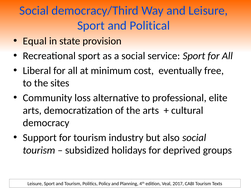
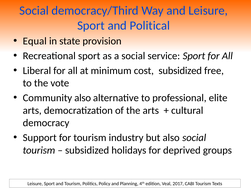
cost eventually: eventually -> subsidized
sites: sites -> vote
Community loss: loss -> also
